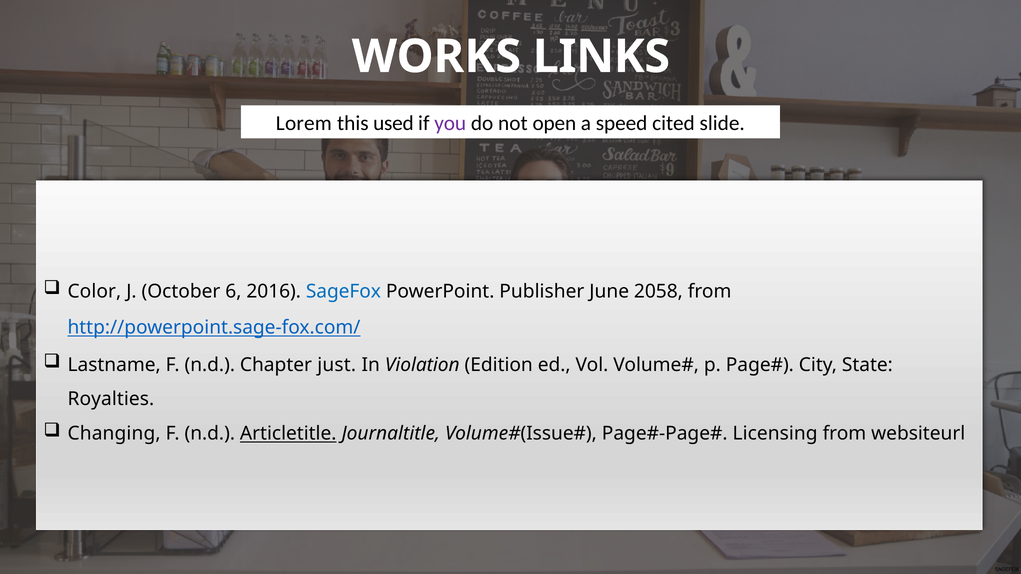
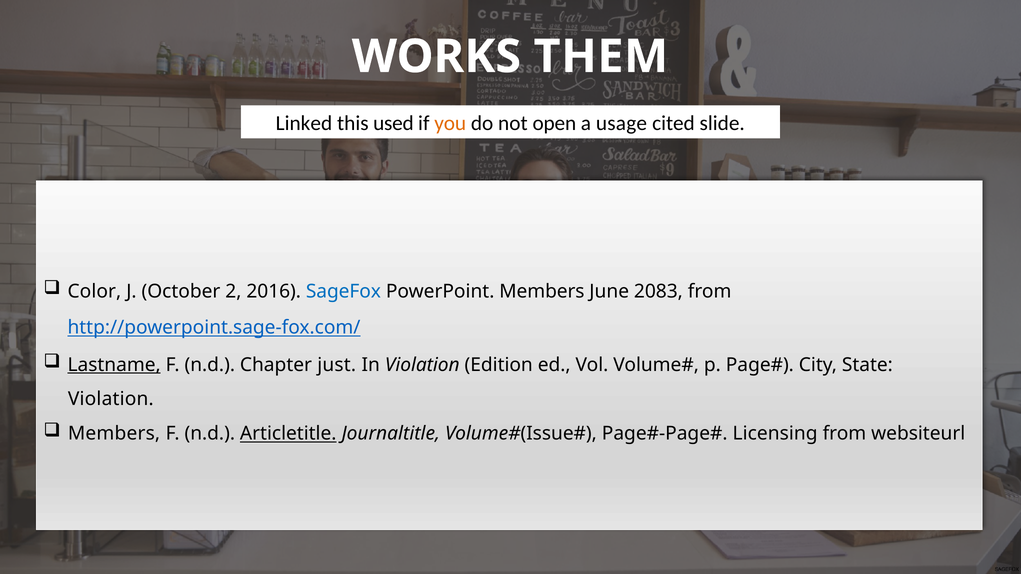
LINKS: LINKS -> THEM
Lorem: Lorem -> Linked
you colour: purple -> orange
speed: speed -> usage
6: 6 -> 2
PowerPoint Publisher: Publisher -> Members
2058: 2058 -> 2083
Lastname underline: none -> present
Royalties at (111, 399): Royalties -> Violation
Changing at (114, 434): Changing -> Members
